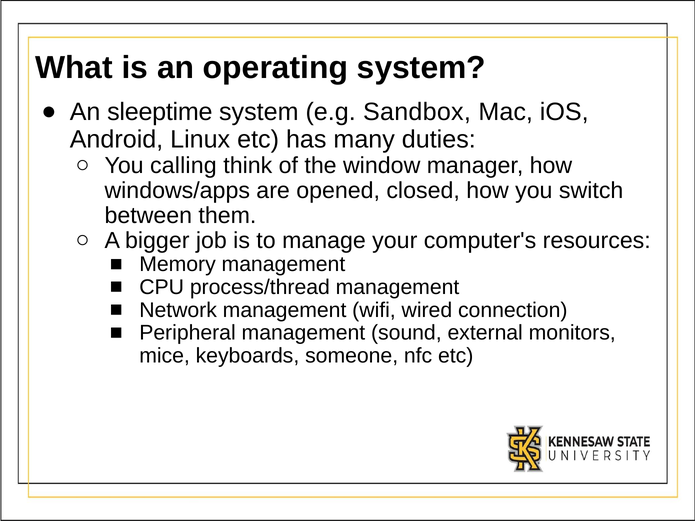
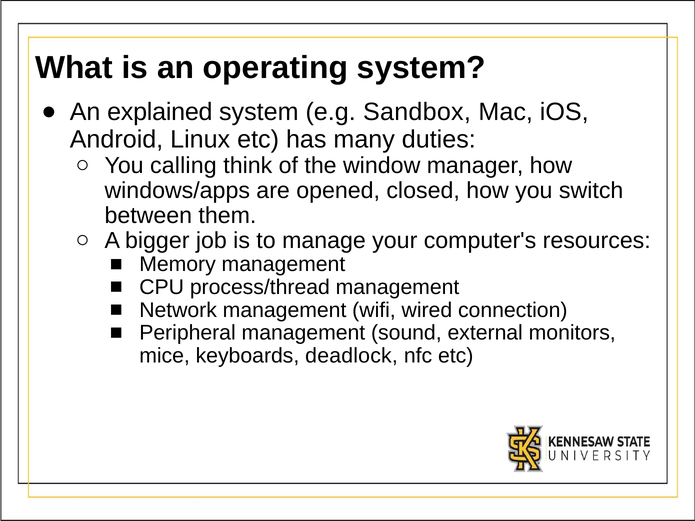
sleeptime: sleeptime -> explained
someone: someone -> deadlock
